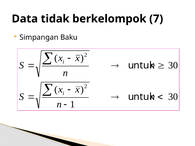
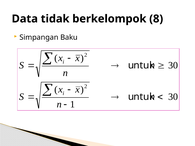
7: 7 -> 8
